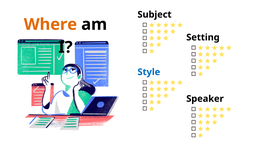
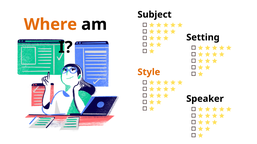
Style colour: blue -> orange
